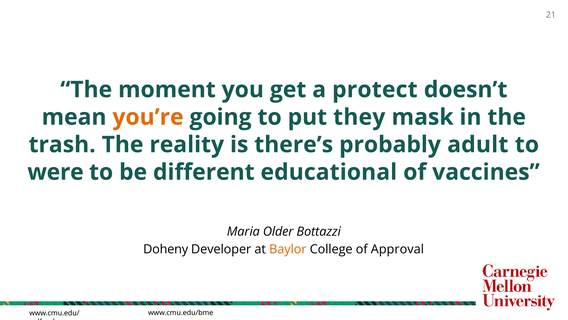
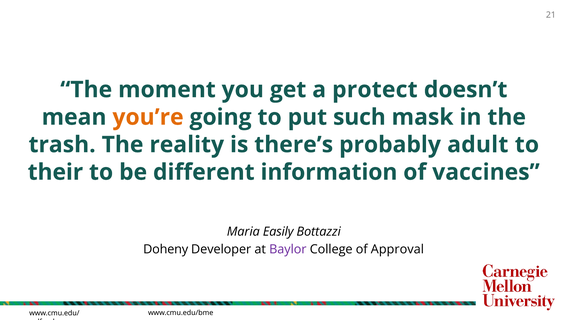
they: they -> such
were: were -> their
educational: educational -> information
Older: Older -> Easily
Baylor colour: orange -> purple
